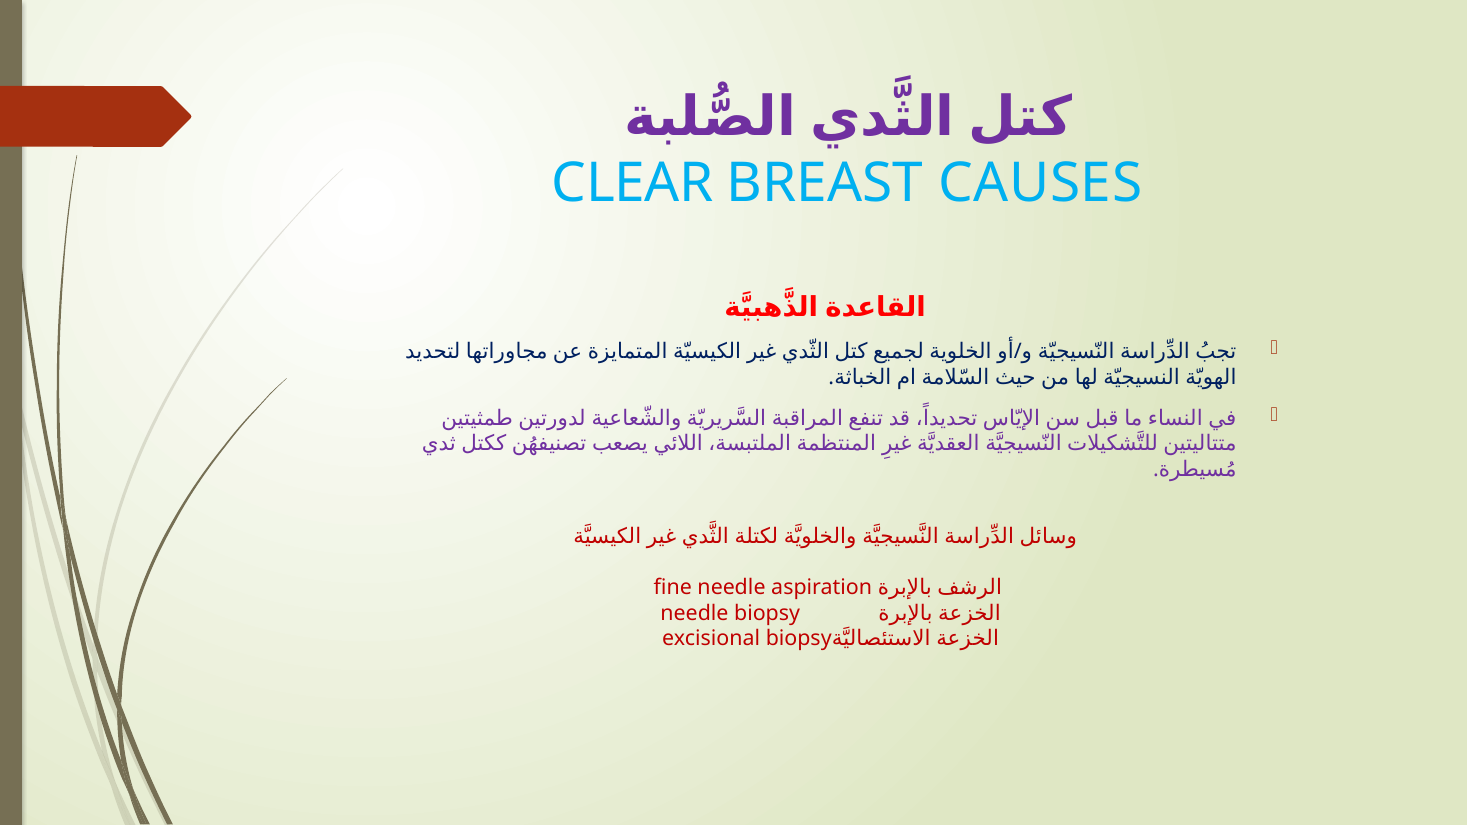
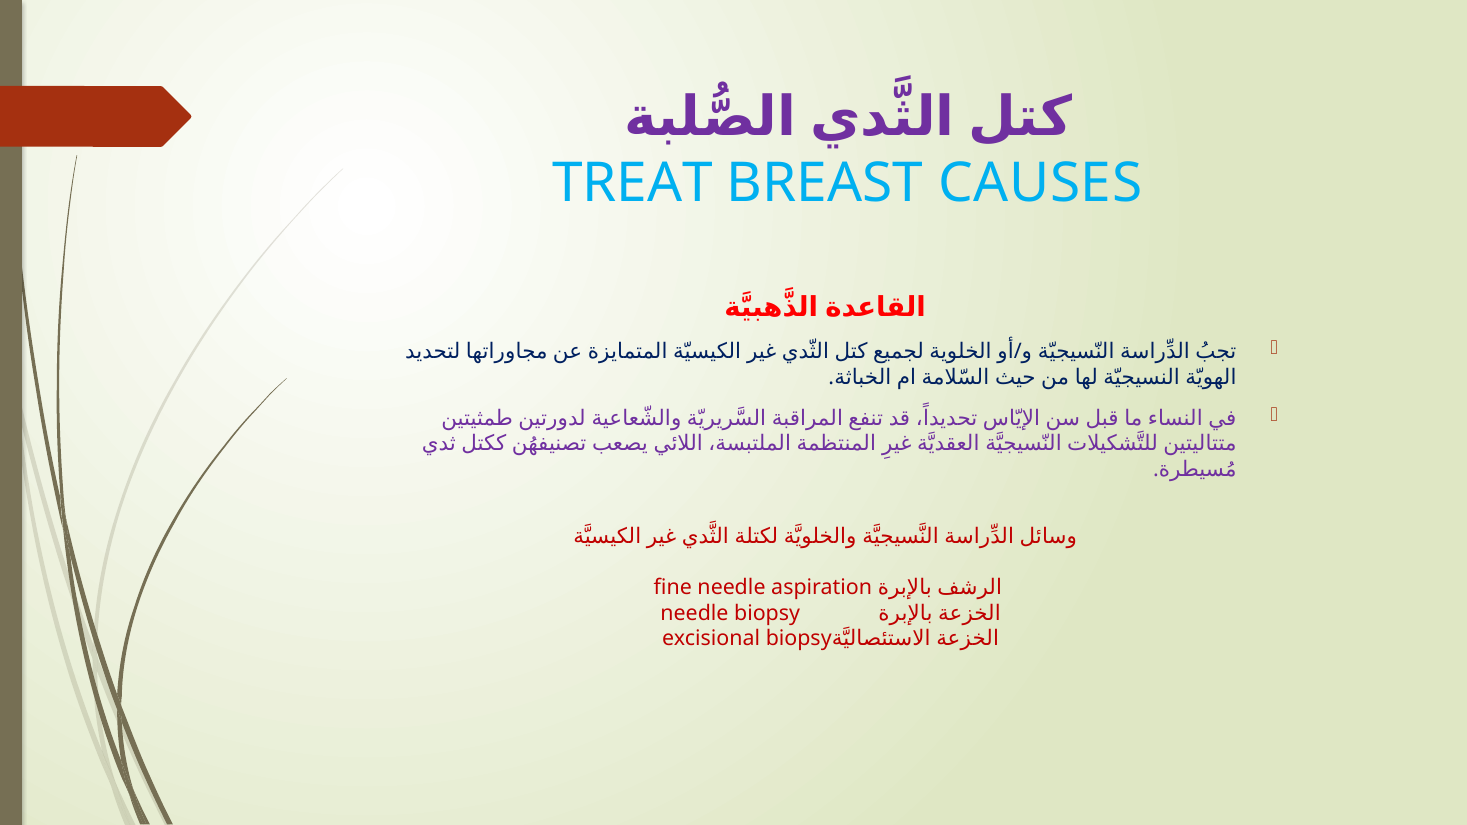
CLEAR: CLEAR -> TREAT
